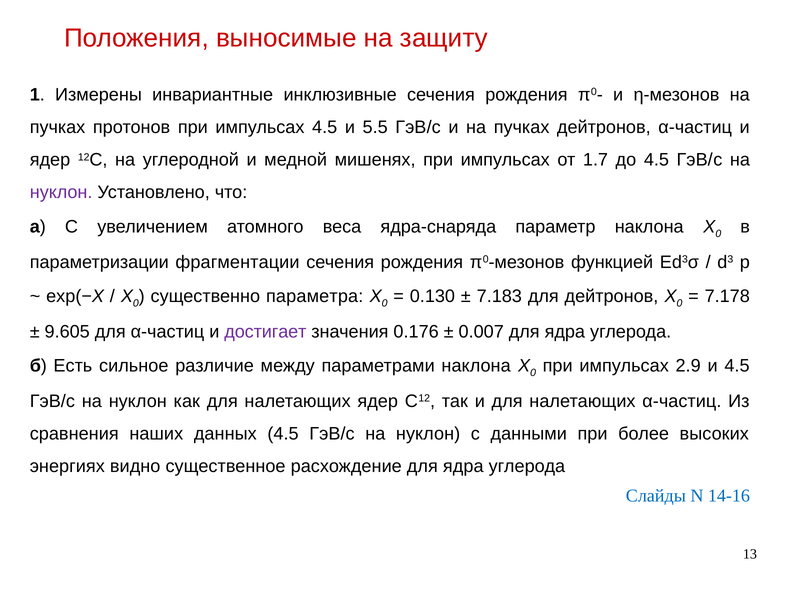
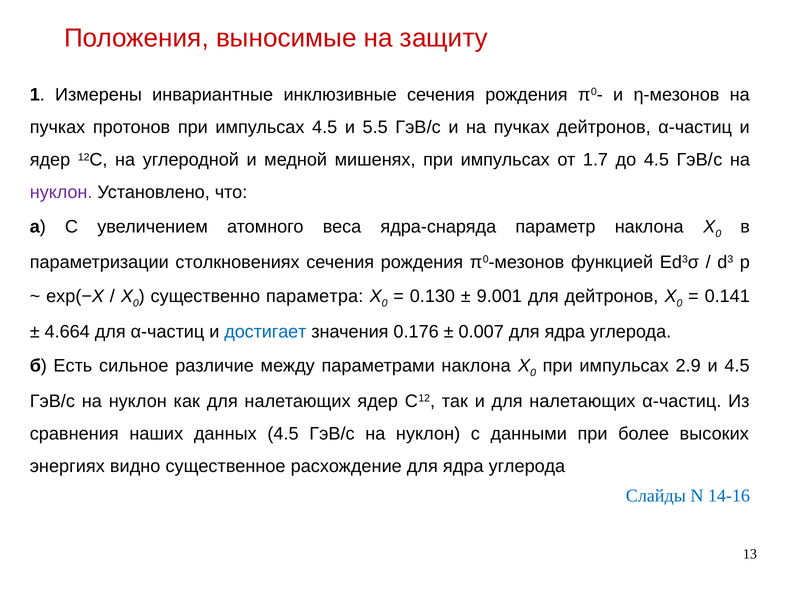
фрагментации: фрагментации -> столкновениях
7.183: 7.183 -> 9.001
7.178: 7.178 -> 0.141
9.605: 9.605 -> 4.664
достигает colour: purple -> blue
